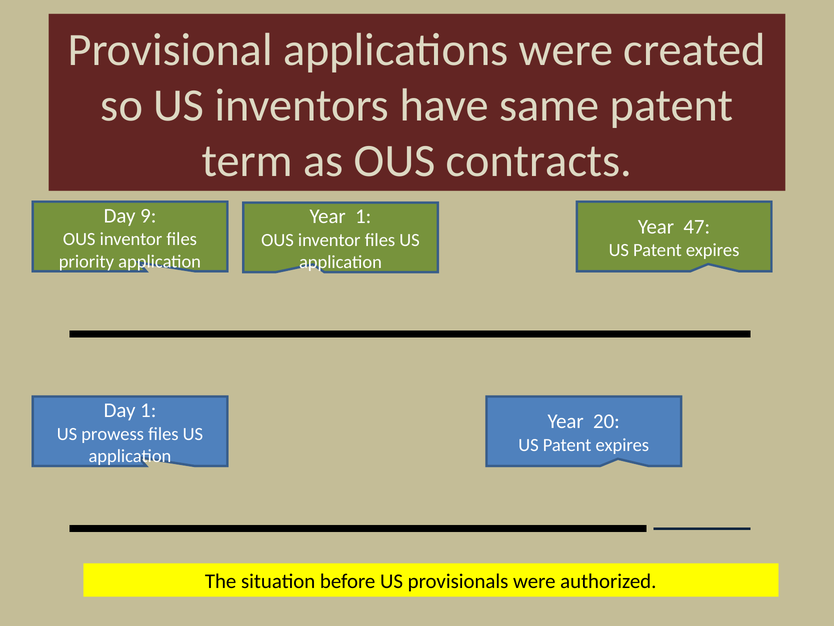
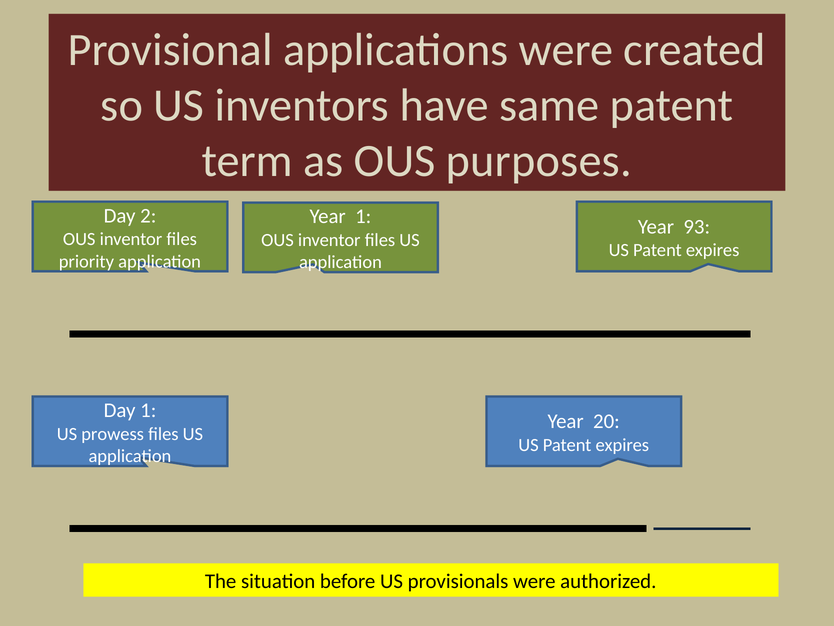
contracts: contracts -> purposes
9: 9 -> 2
47: 47 -> 93
